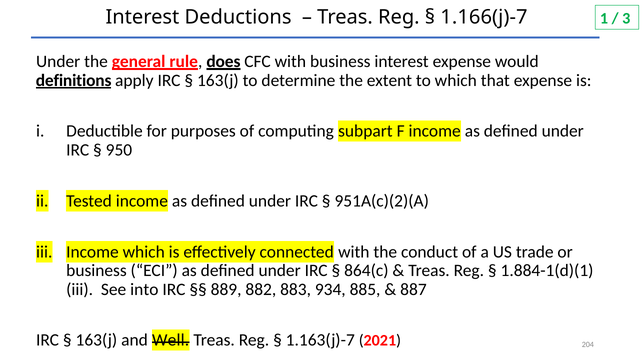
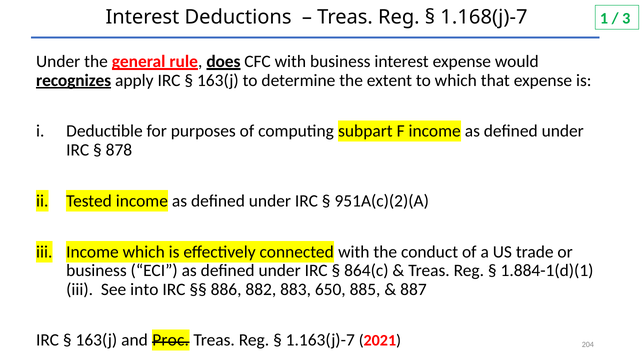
1.166(j)-7: 1.166(j)-7 -> 1.168(j)-7
definitions: definitions -> recognizes
950: 950 -> 878
889: 889 -> 886
934: 934 -> 650
Well: Well -> Proc
